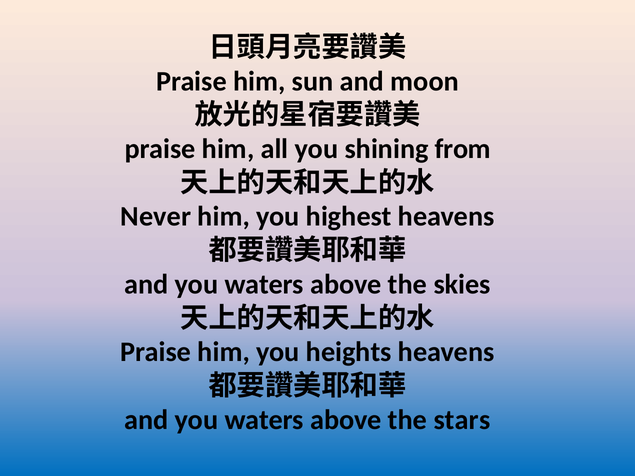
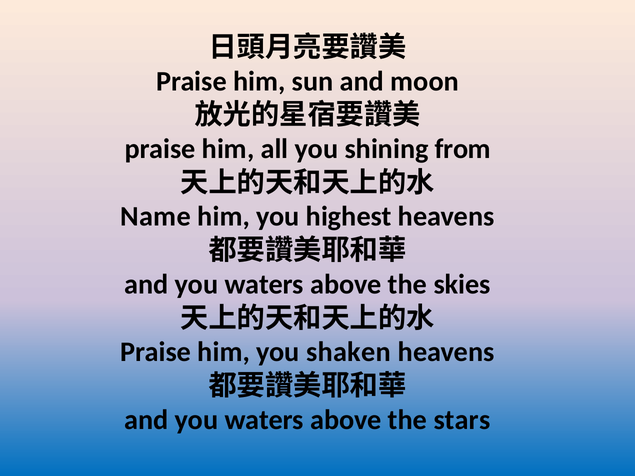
Never: Never -> Name
heights: heights -> shaken
